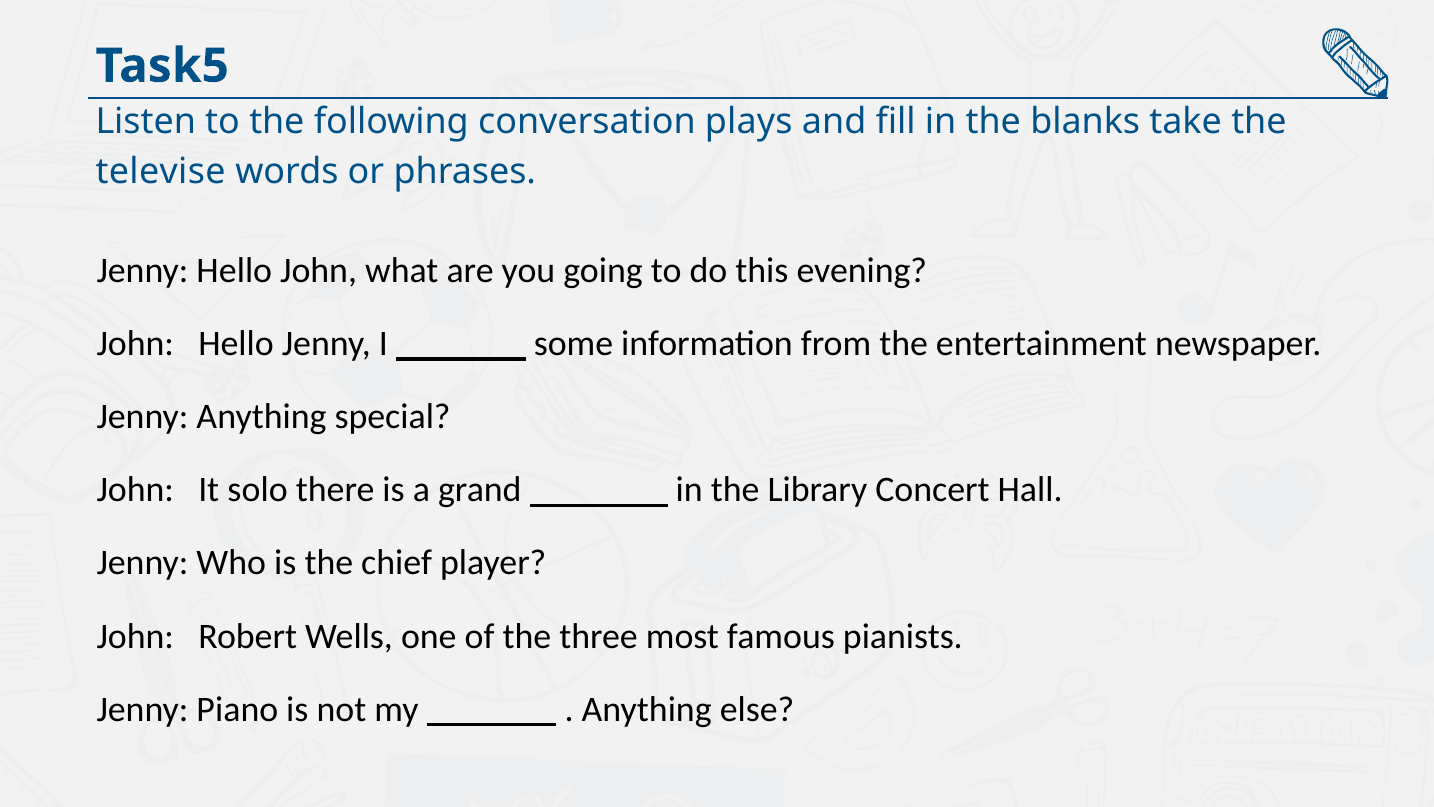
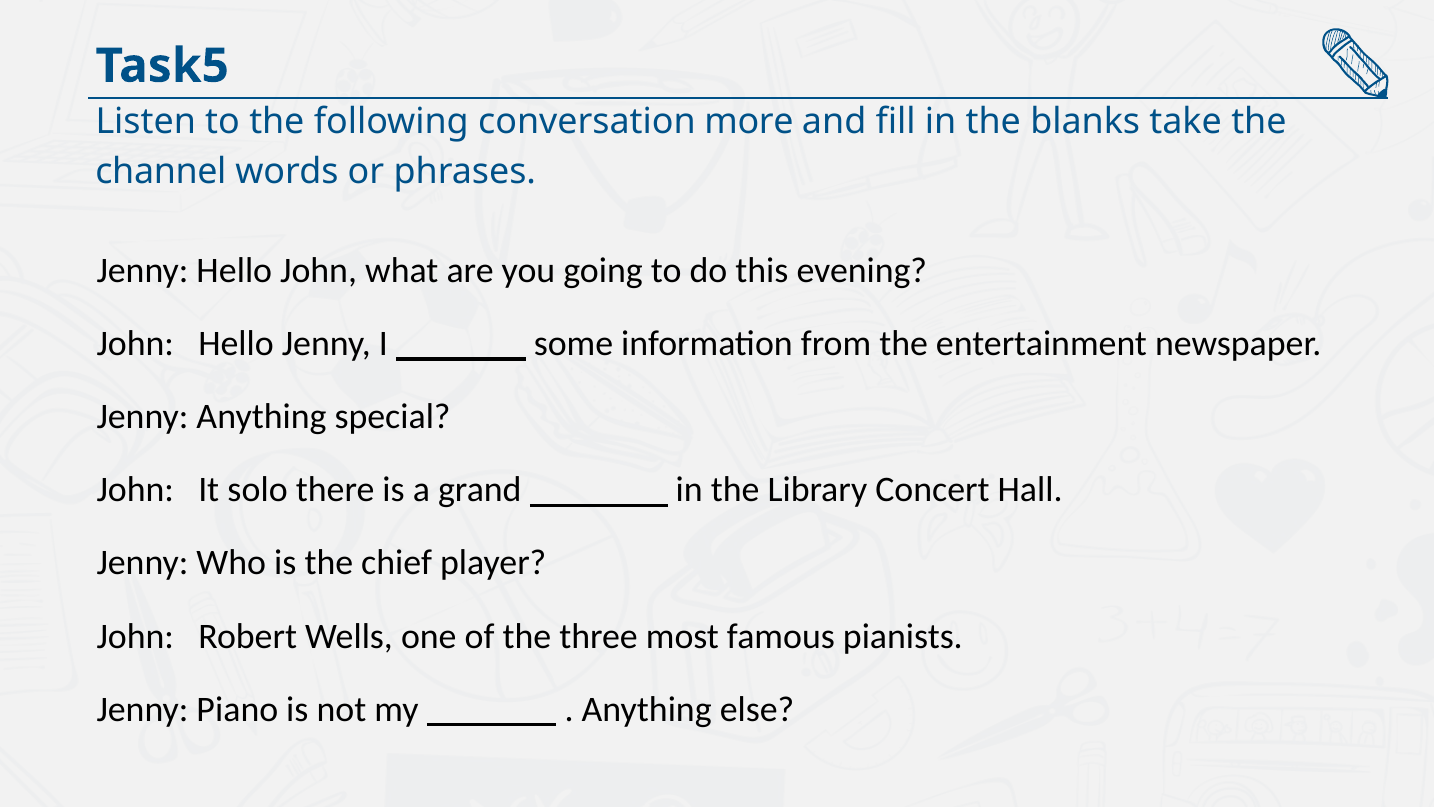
plays: plays -> more
televise: televise -> channel
